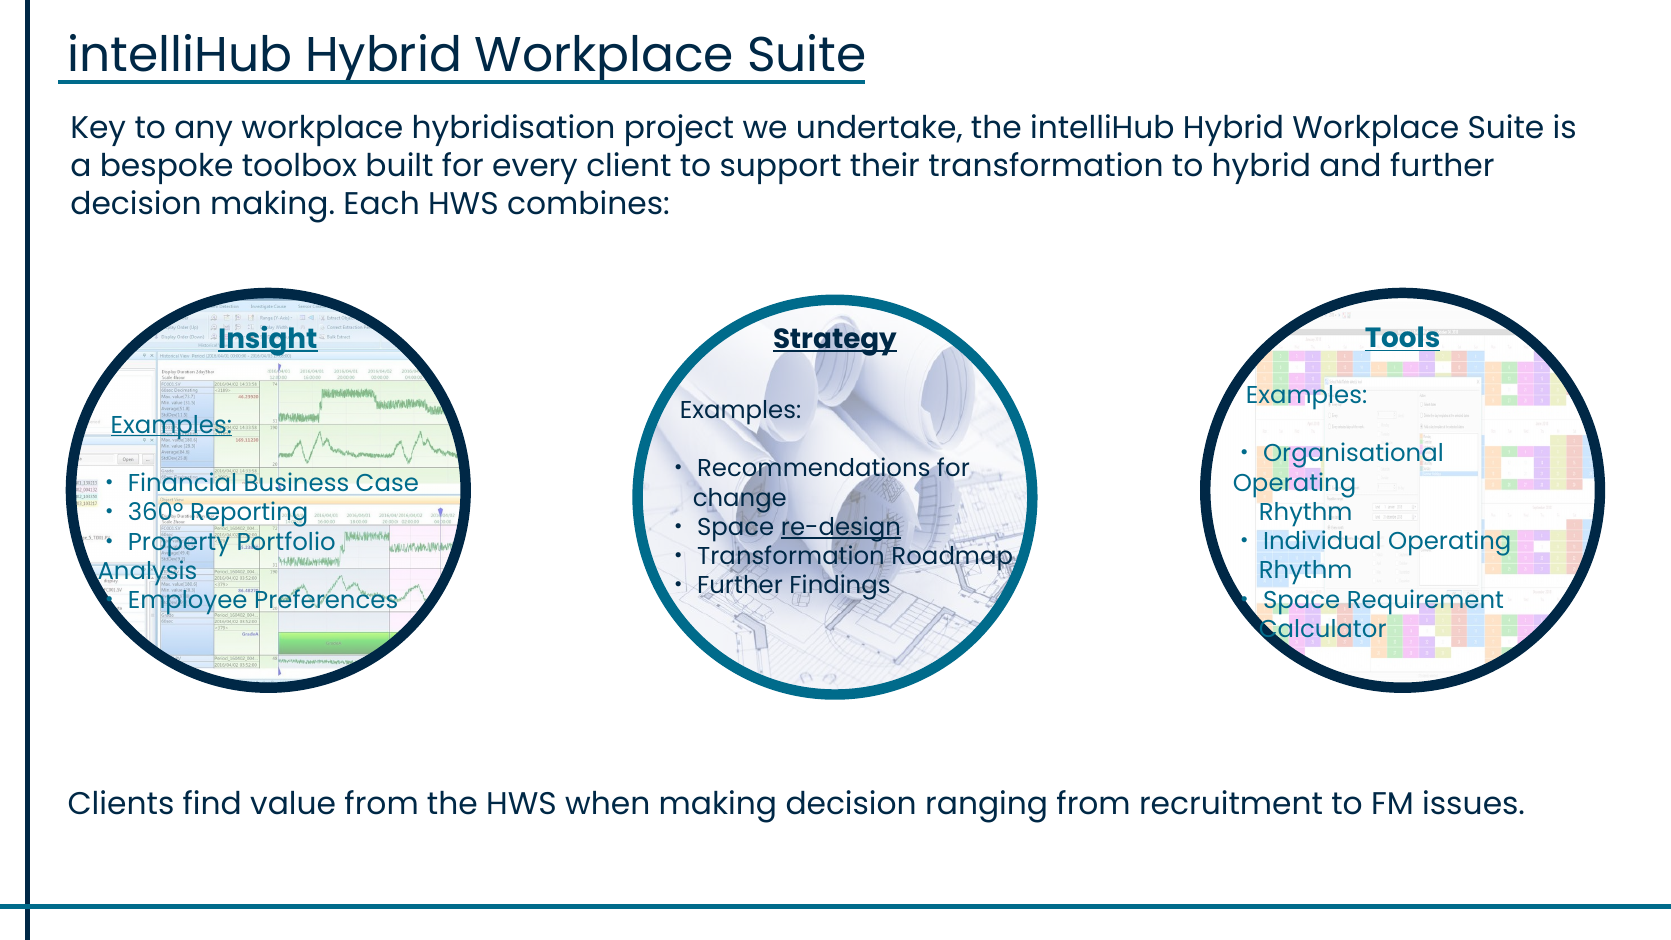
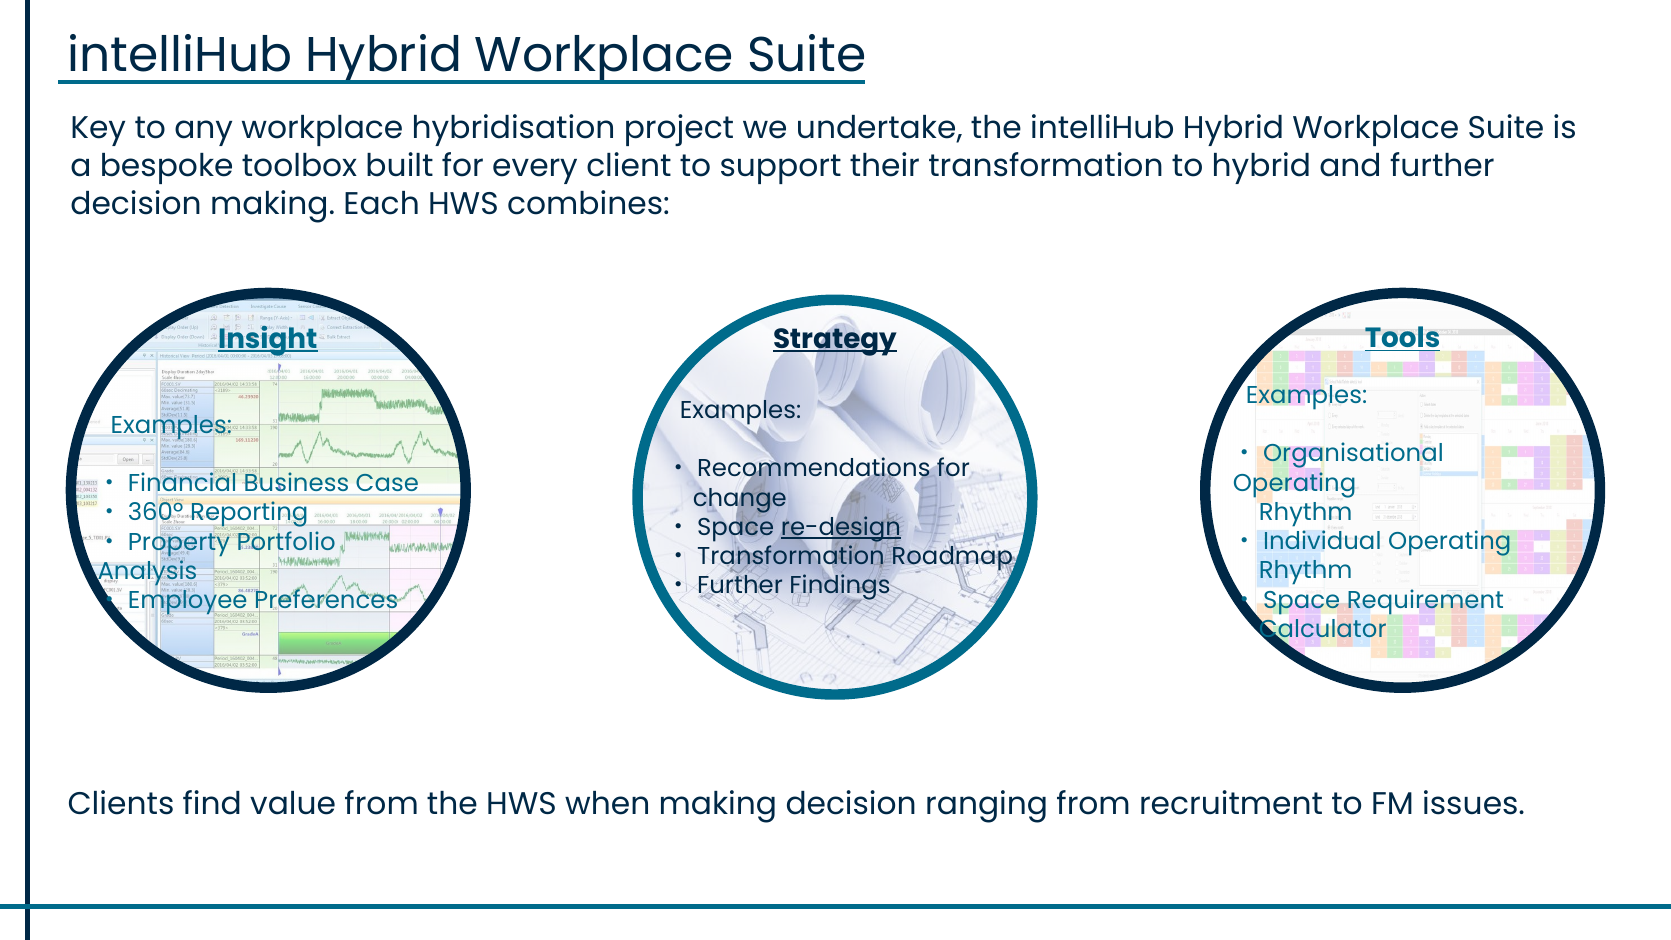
Examples at (171, 425) underline: present -> none
